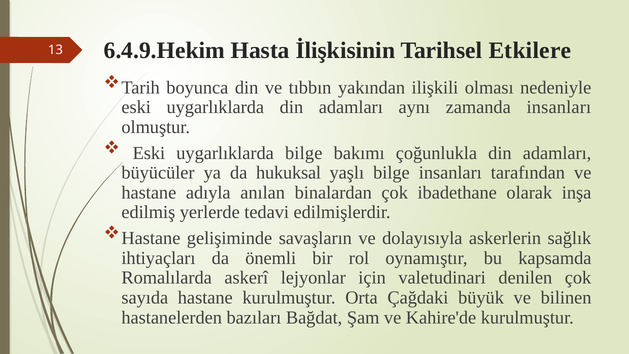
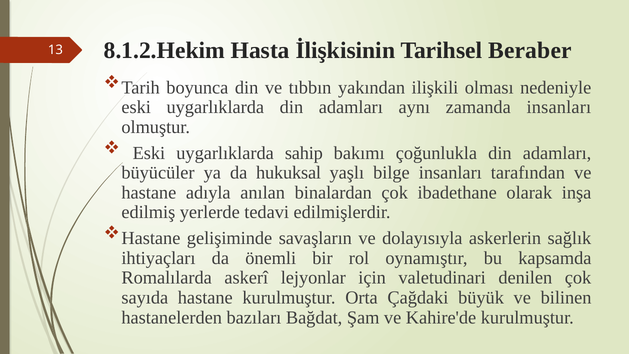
6.4.9.Hekim: 6.4.9.Hekim -> 8.1.2.Hekim
Etkilere: Etkilere -> Beraber
uygarlıklarda bilge: bilge -> sahip
